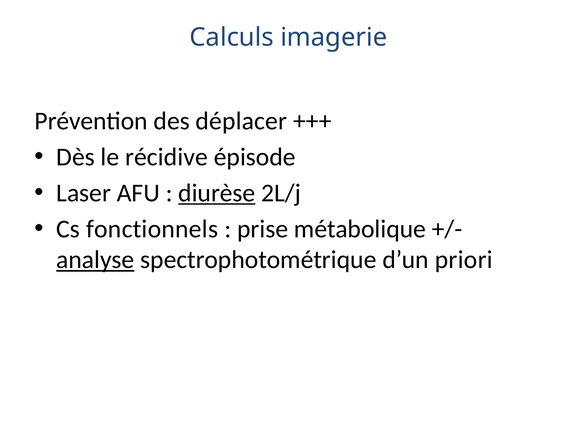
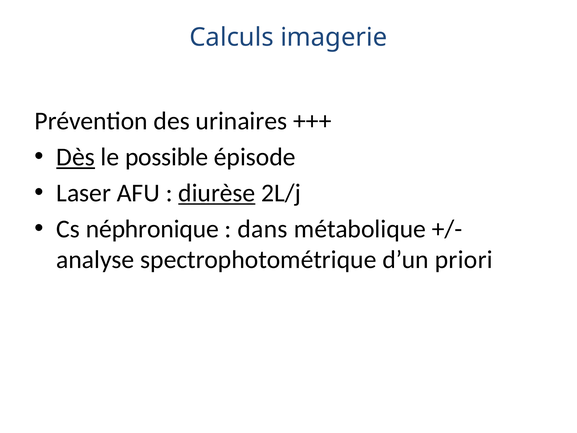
déplacer: déplacer -> urinaires
Dès underline: none -> present
récidive: récidive -> possible
fonctionnels: fonctionnels -> néphronique
prise: prise -> dans
analyse underline: present -> none
